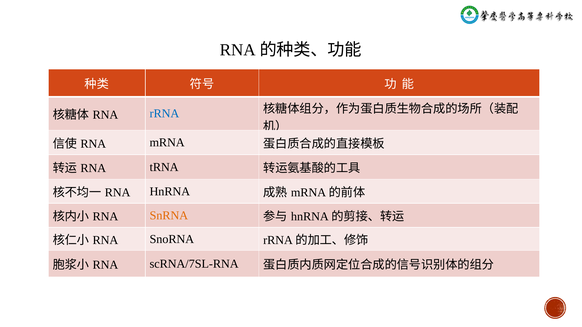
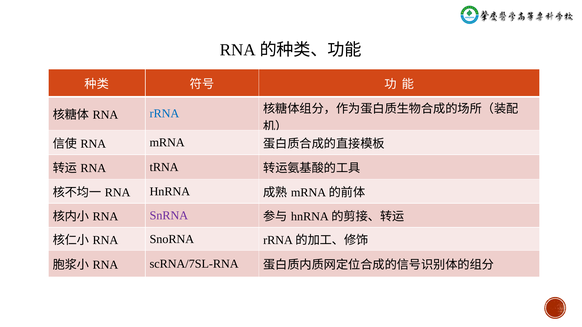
SnRNA colour: orange -> purple
